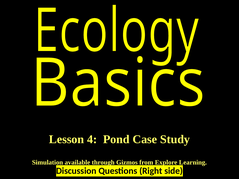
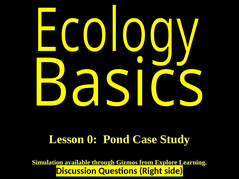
4: 4 -> 0
